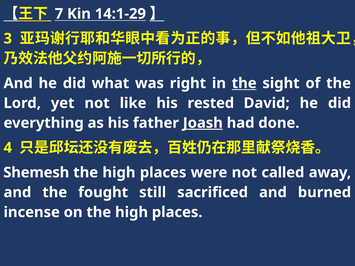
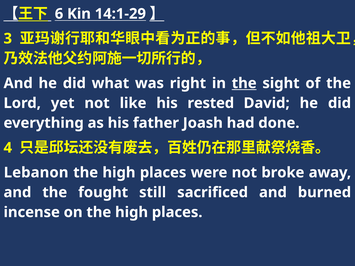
7: 7 -> 6
Joash underline: present -> none
Shemesh: Shemesh -> Lebanon
called: called -> broke
